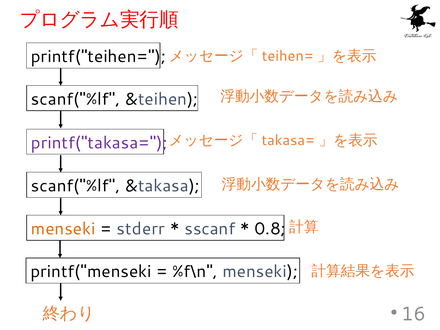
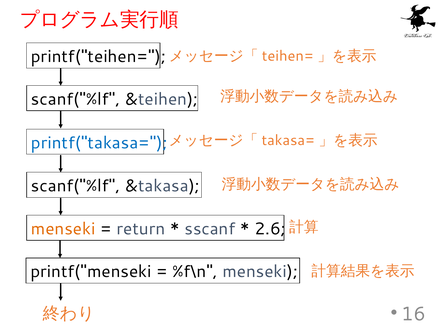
printf("takasa= colour: purple -> blue
stderr: stderr -> return
0.8: 0.8 -> 2.6
